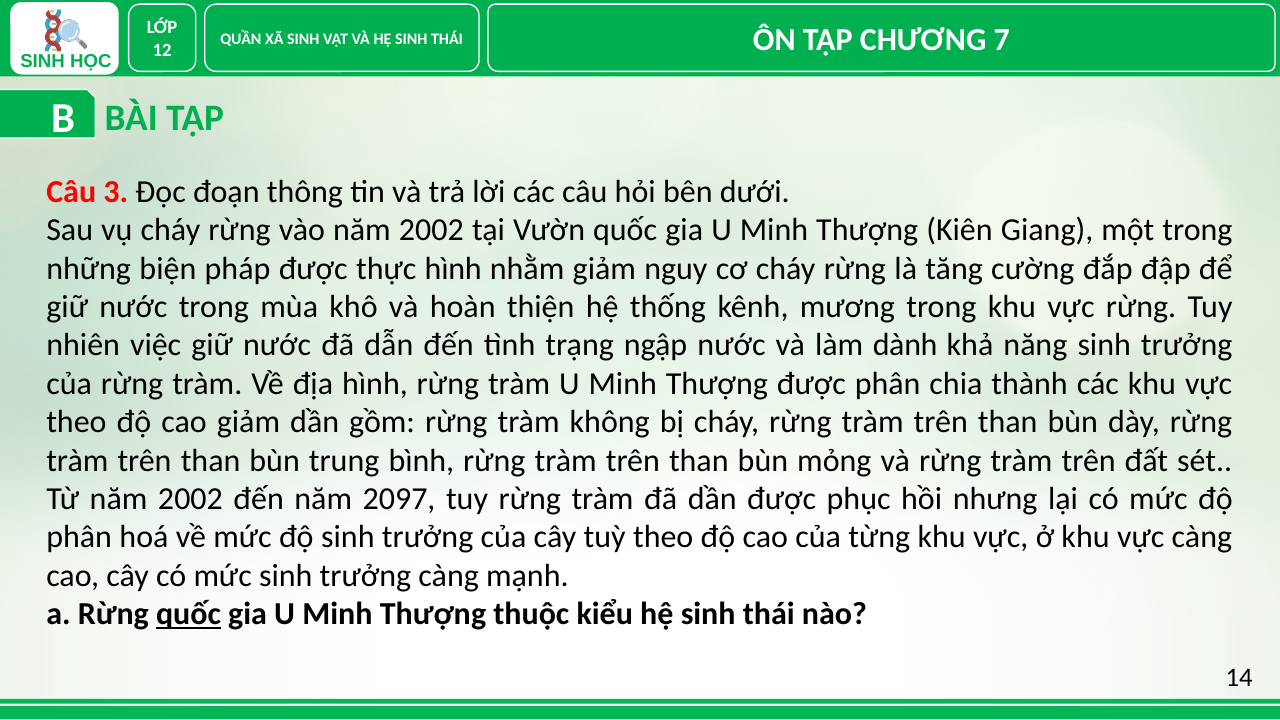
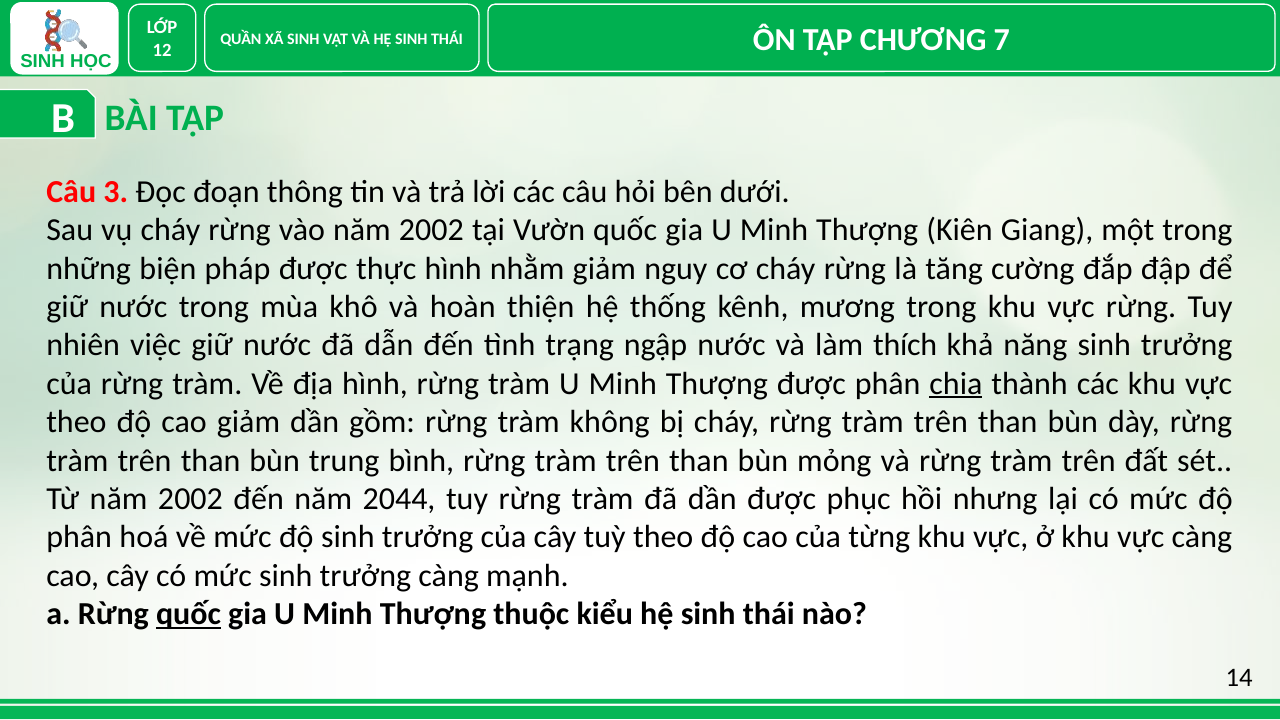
dành: dành -> thích
chia underline: none -> present
2097: 2097 -> 2044
